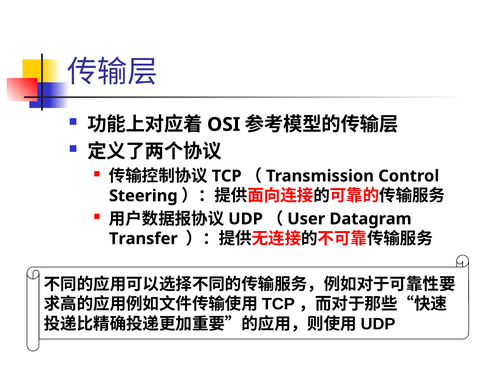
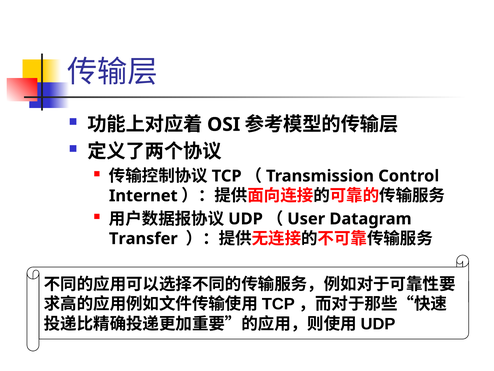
Steering: Steering -> Internet
